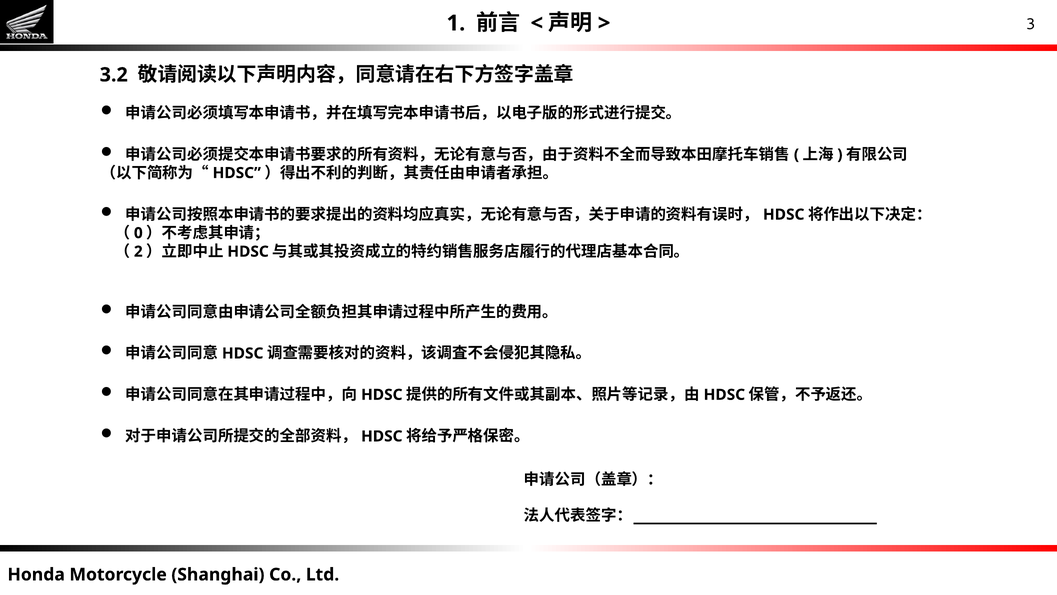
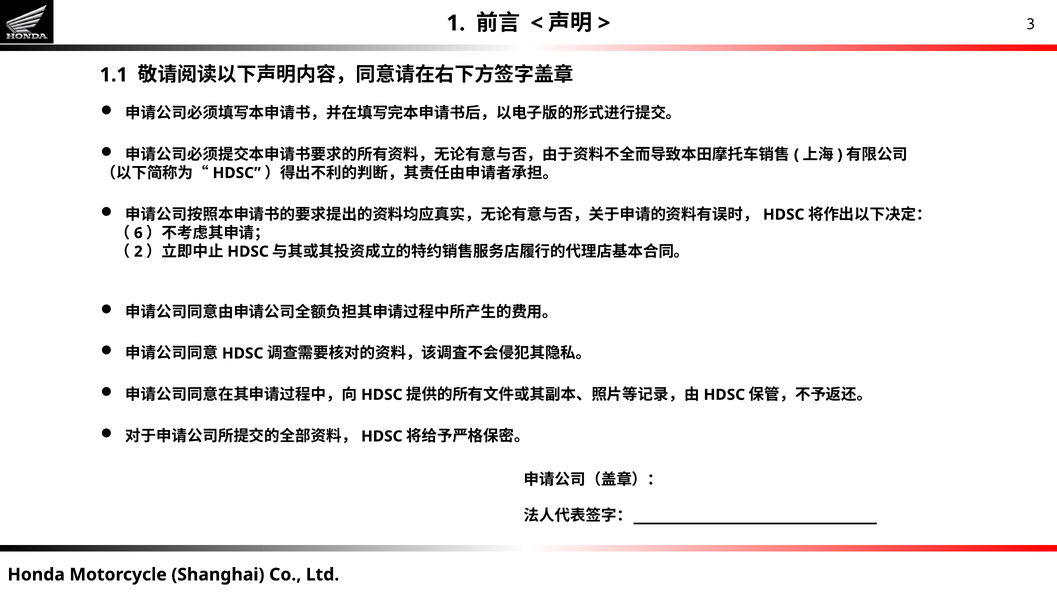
3.2: 3.2 -> 1.1
0: 0 -> 6
